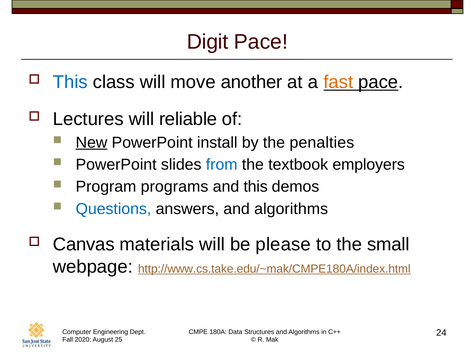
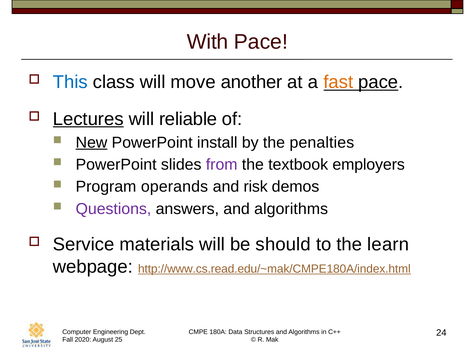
Digit: Digit -> With
Lectures underline: none -> present
from colour: blue -> purple
programs: programs -> operands
and this: this -> risk
Questions colour: blue -> purple
Canvas: Canvas -> Service
please: please -> should
small: small -> learn
http://www.cs.take.edu/~mak/CMPE180A/index.html: http://www.cs.take.edu/~mak/CMPE180A/index.html -> http://www.cs.read.edu/~mak/CMPE180A/index.html
